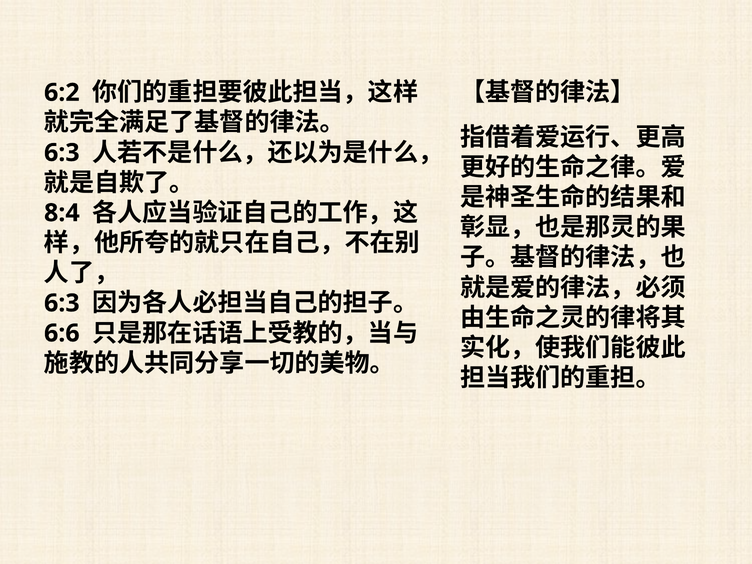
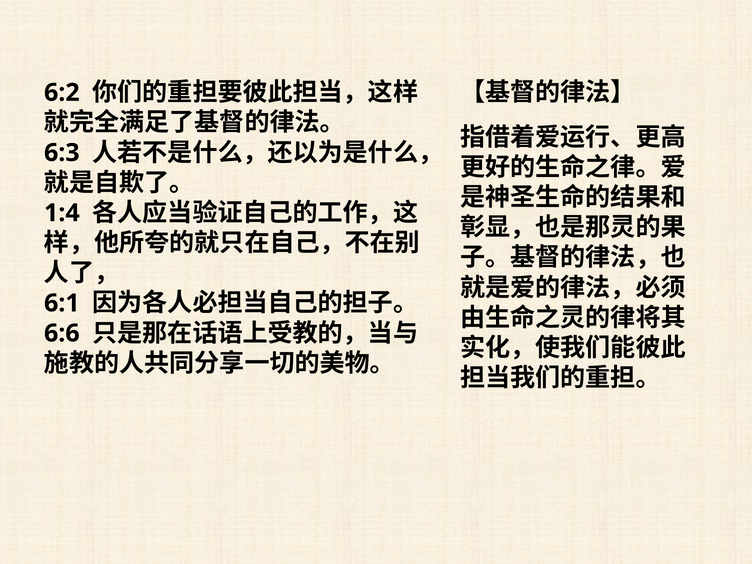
8:4: 8:4 -> 1:4
6:3 at (62, 303): 6:3 -> 6:1
